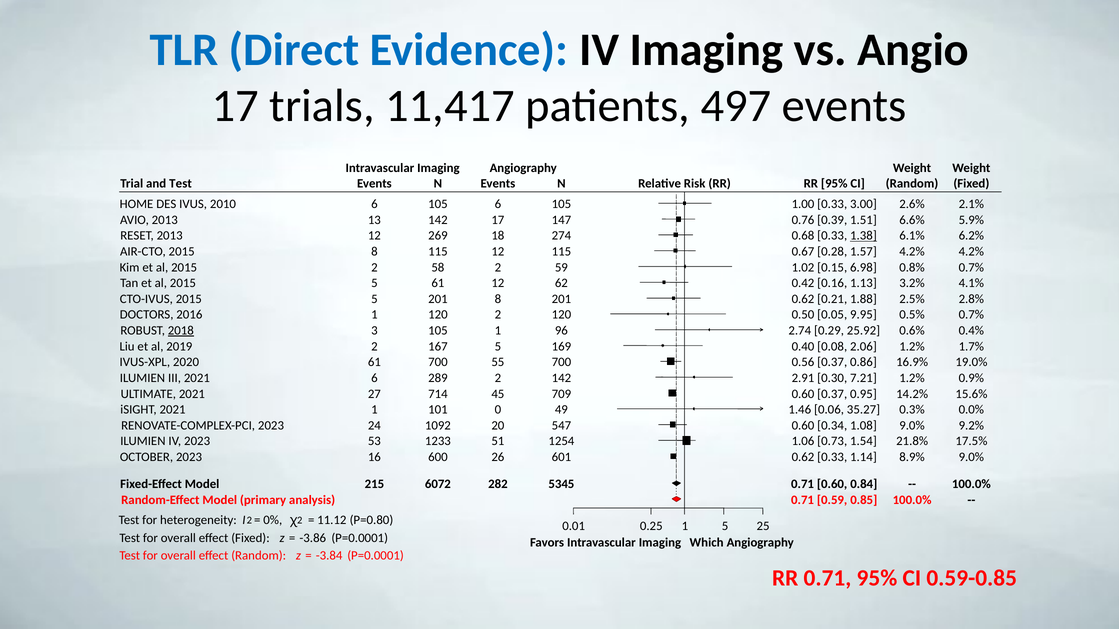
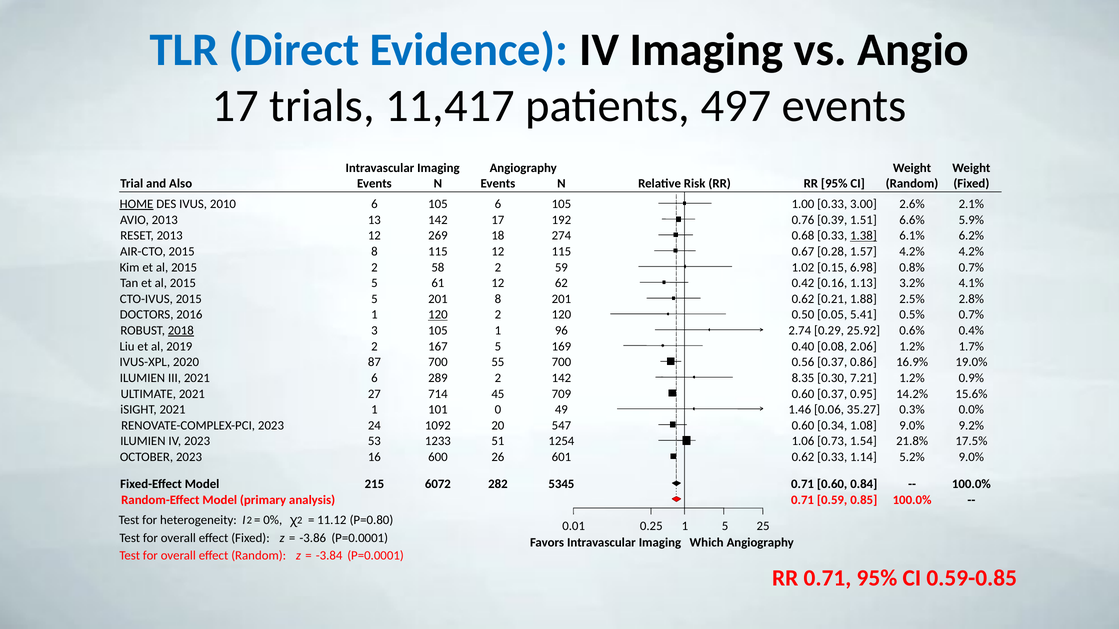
and Test: Test -> Also
HOME underline: none -> present
147: 147 -> 192
120 at (438, 315) underline: none -> present
9.95: 9.95 -> 5.41
2020 61: 61 -> 87
2.91: 2.91 -> 8.35
8.9%: 8.9% -> 5.2%
